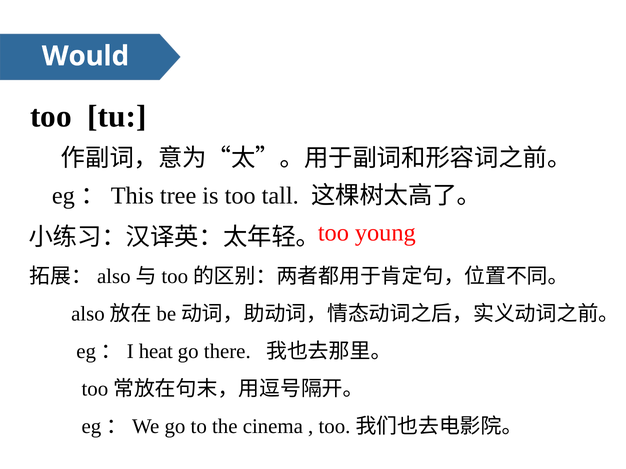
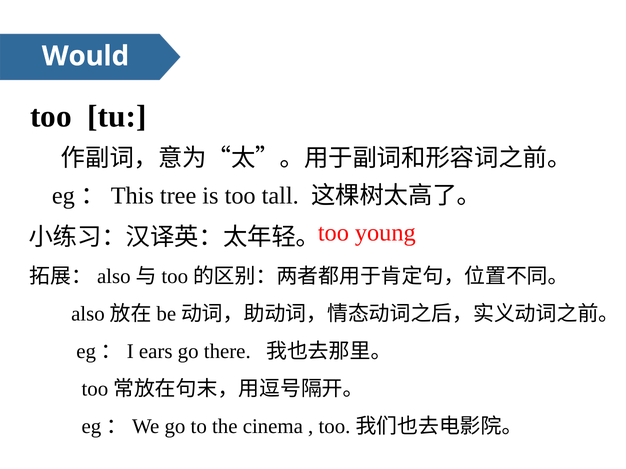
heat: heat -> ears
